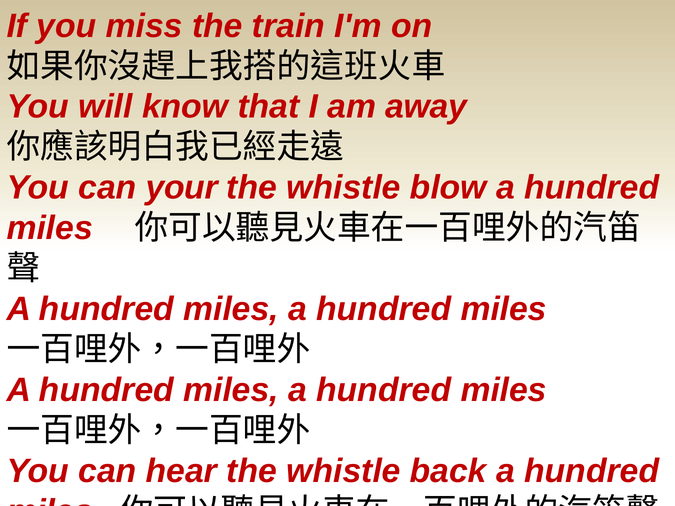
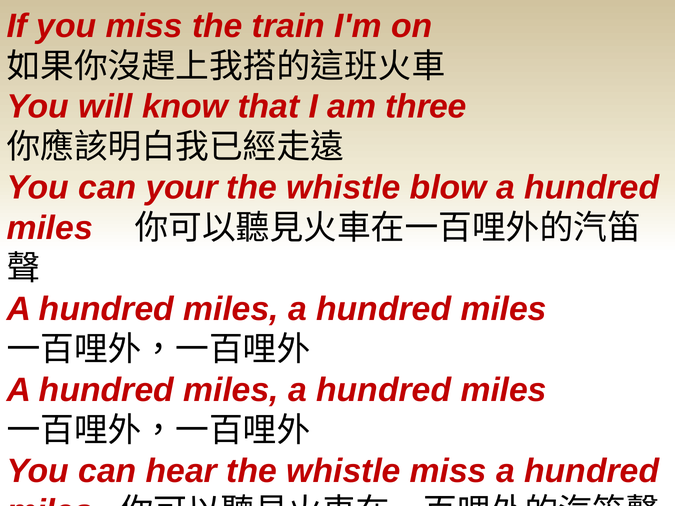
away: away -> three
whistle back: back -> miss
